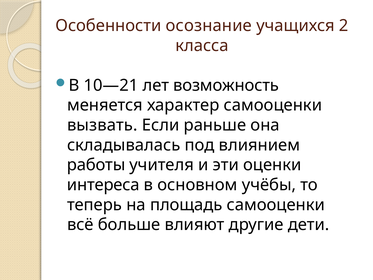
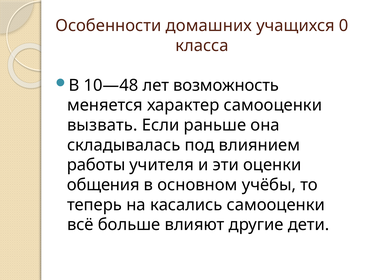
осознание: осознание -> домашних
2: 2 -> 0
10—21: 10—21 -> 10—48
интереса: интереса -> общения
площадь: площадь -> касались
